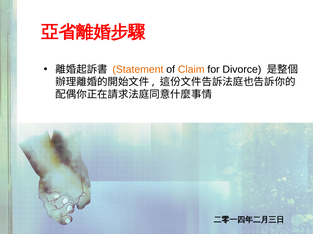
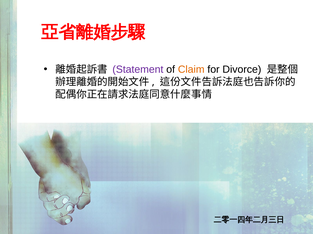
Statement colour: orange -> purple
